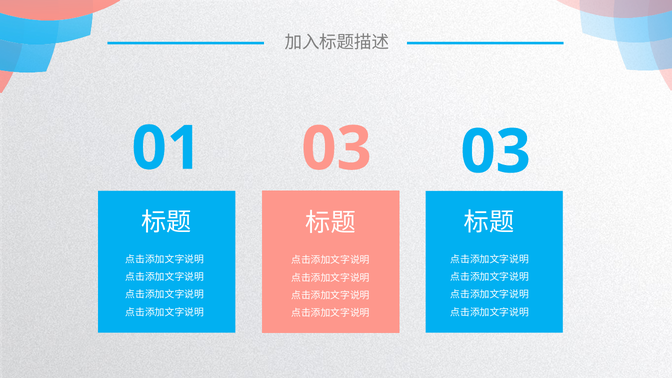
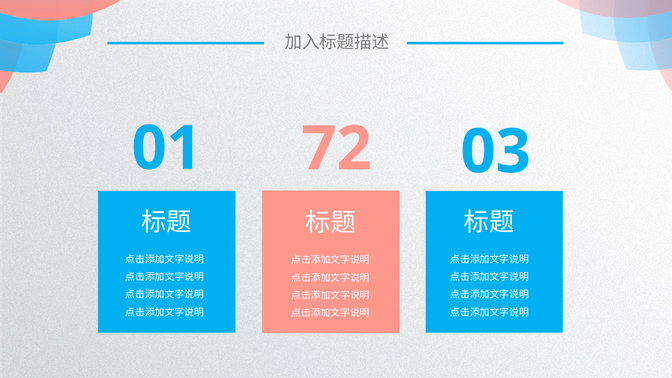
01 03: 03 -> 72
